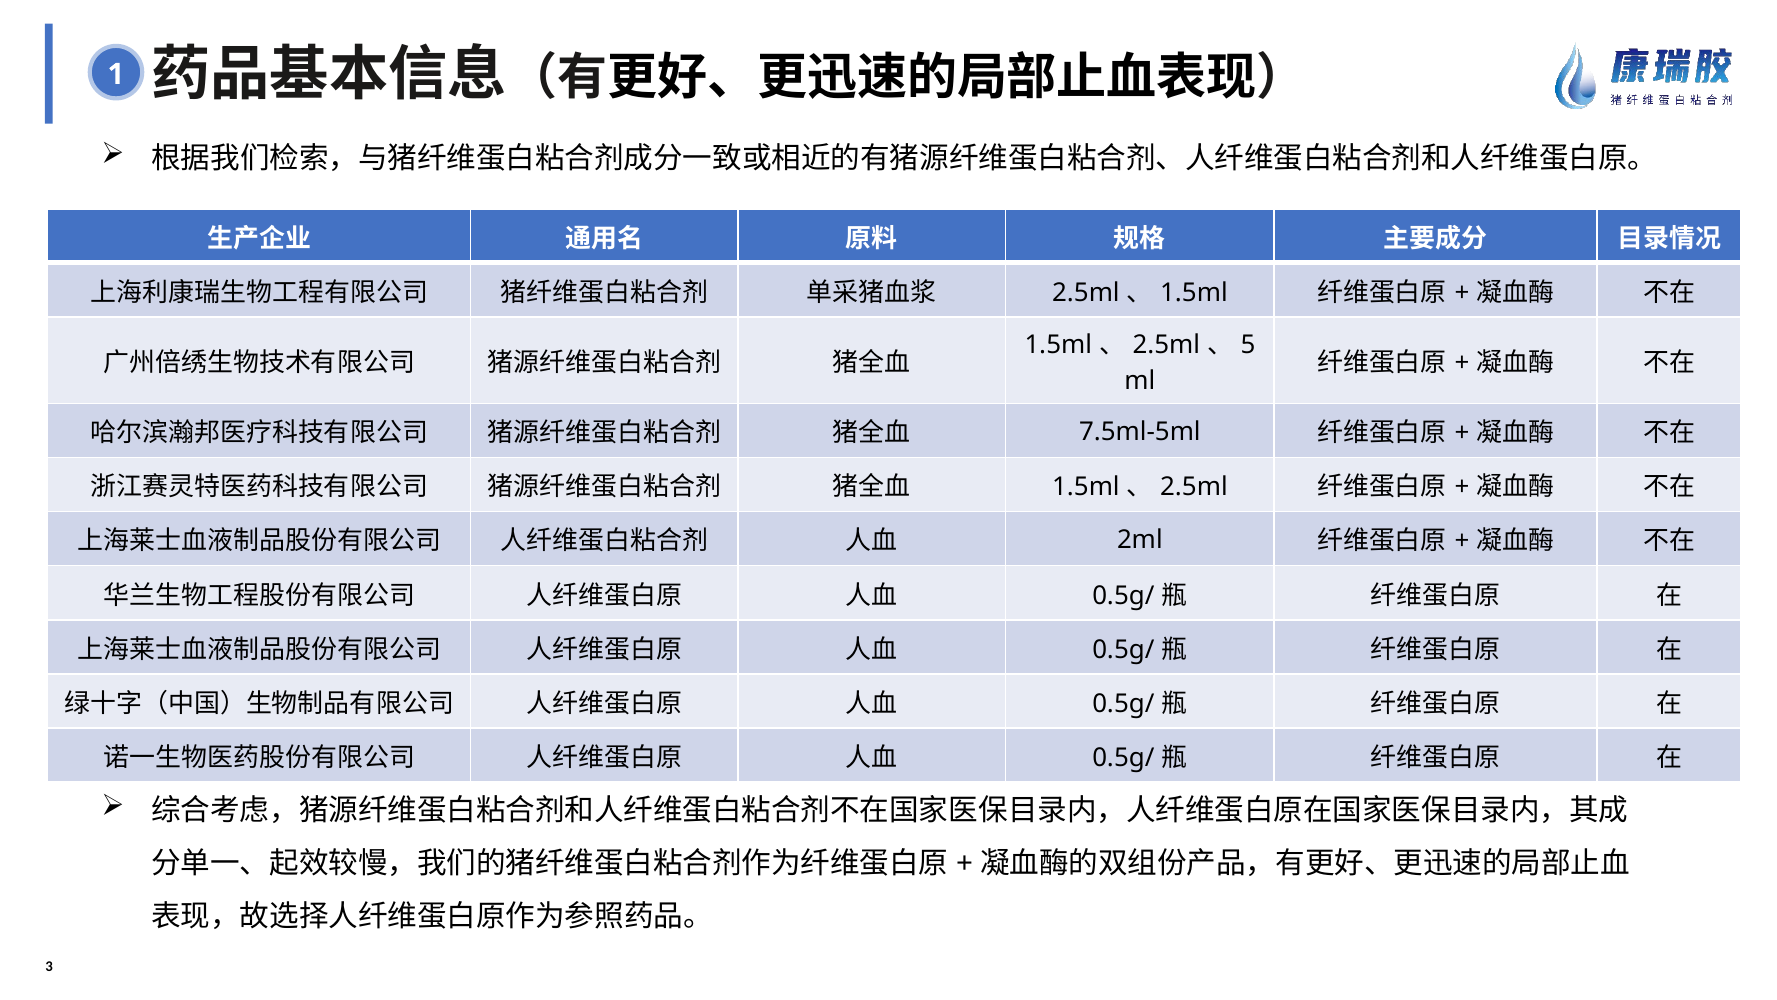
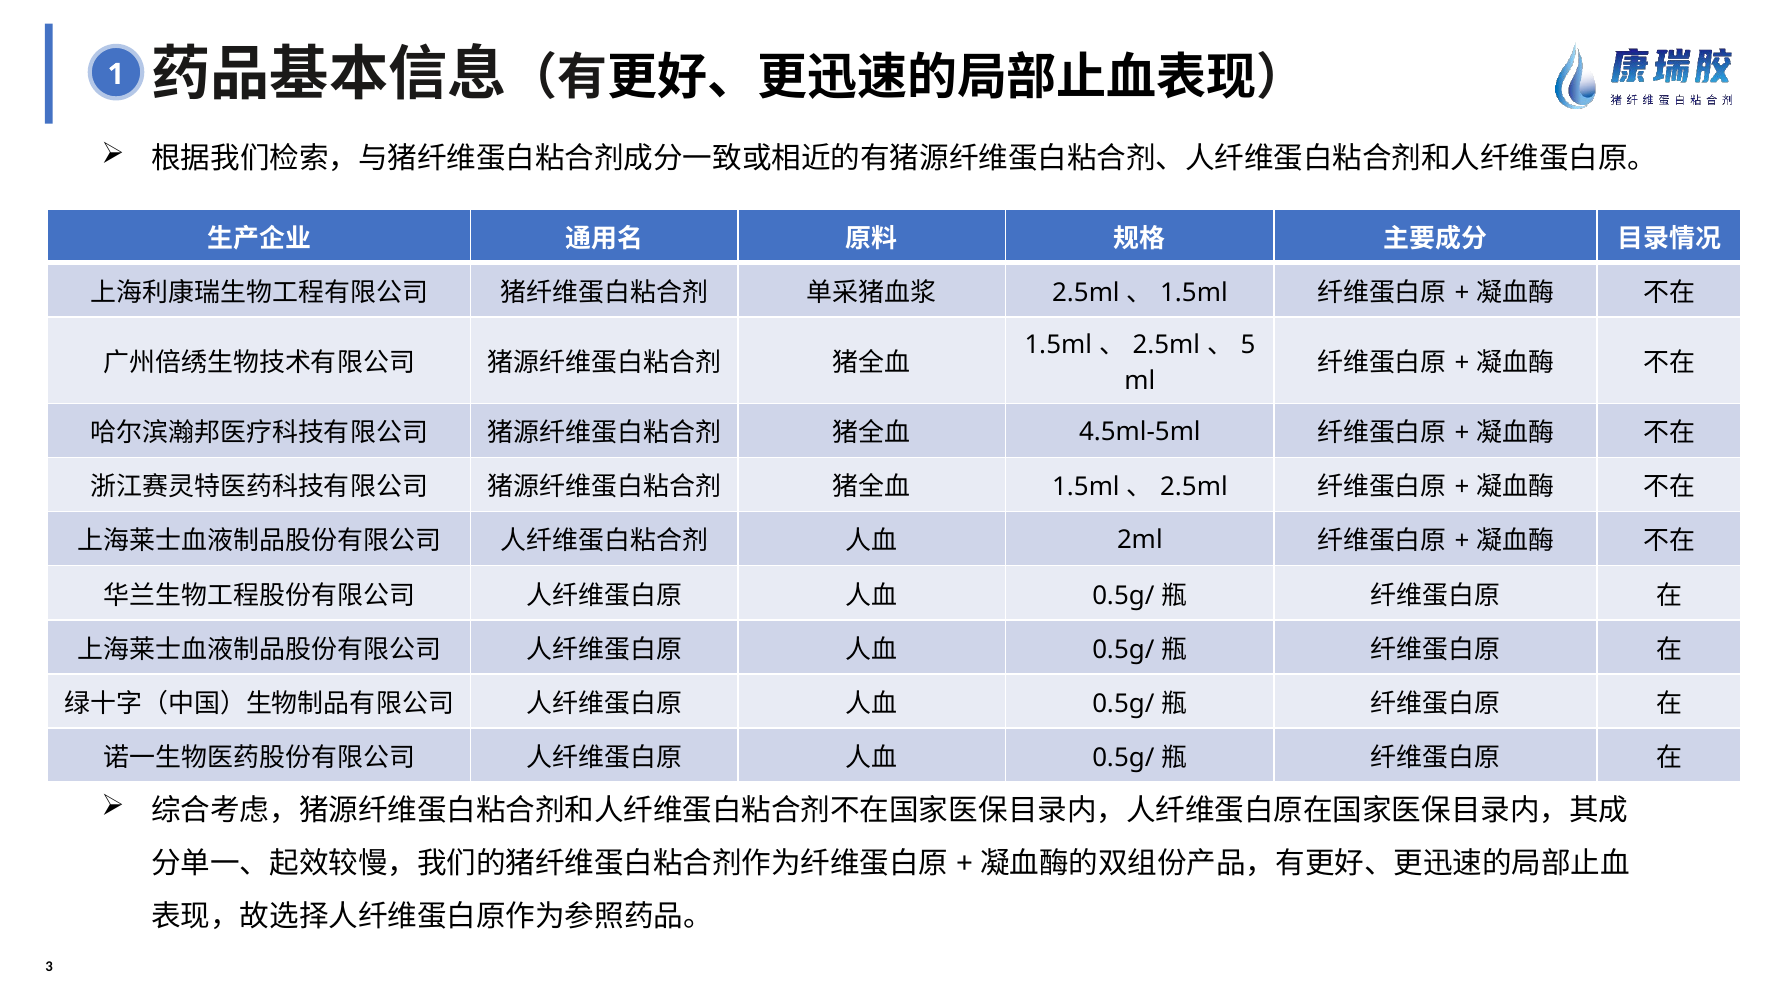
7.5ml-5ml: 7.5ml-5ml -> 4.5ml-5ml
